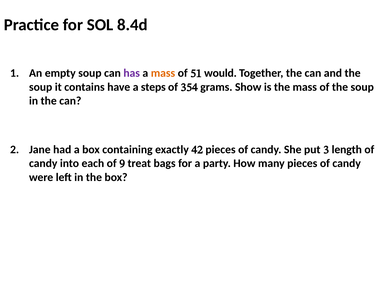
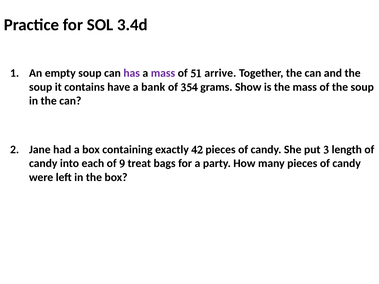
8.4d: 8.4d -> 3.4d
mass at (163, 73) colour: orange -> purple
would: would -> arrive
steps: steps -> bank
